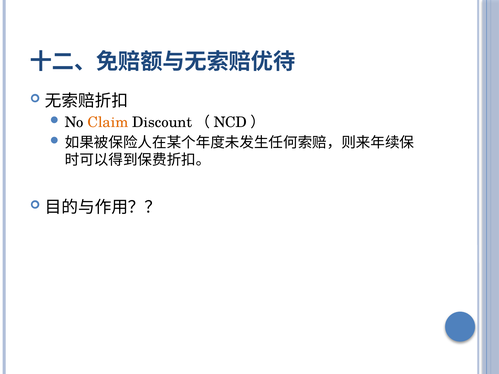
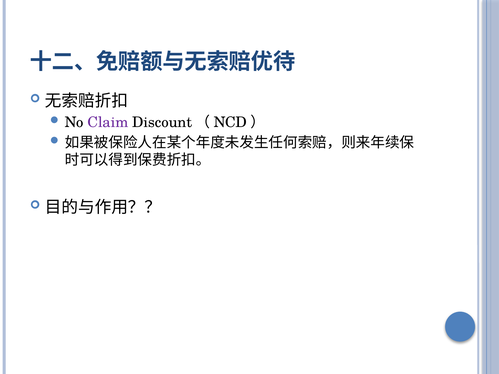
Claim colour: orange -> purple
